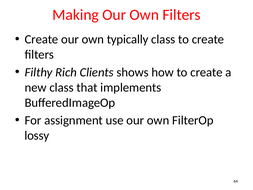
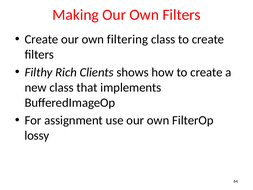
typically: typically -> filtering
